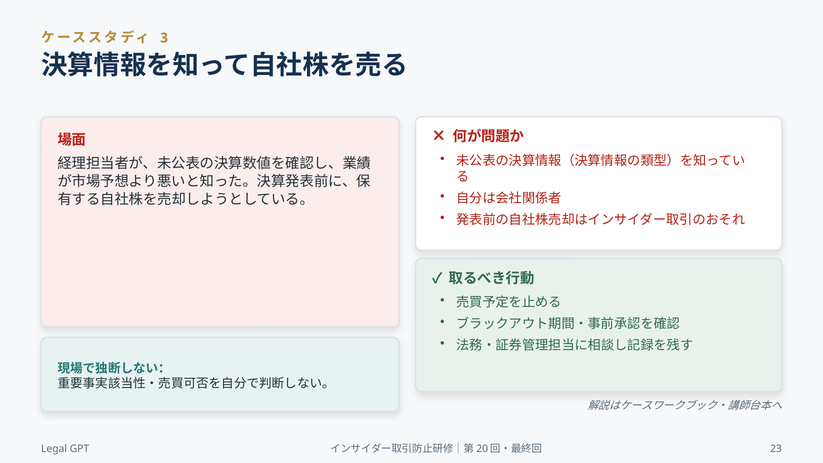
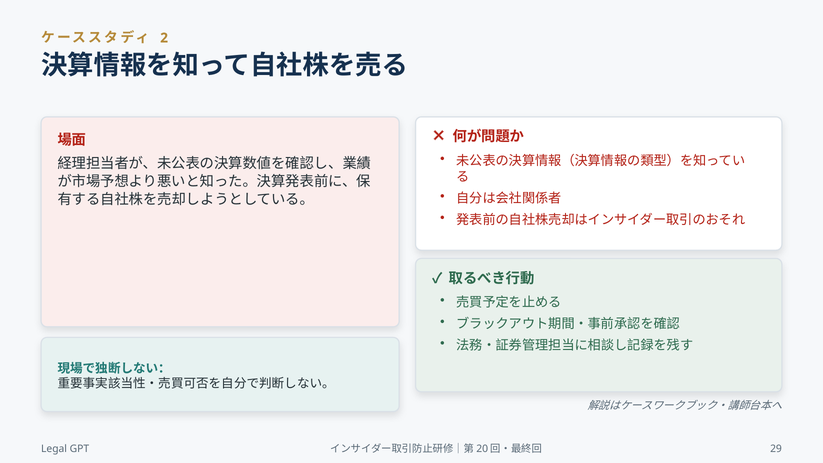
3: 3 -> 2
23: 23 -> 29
